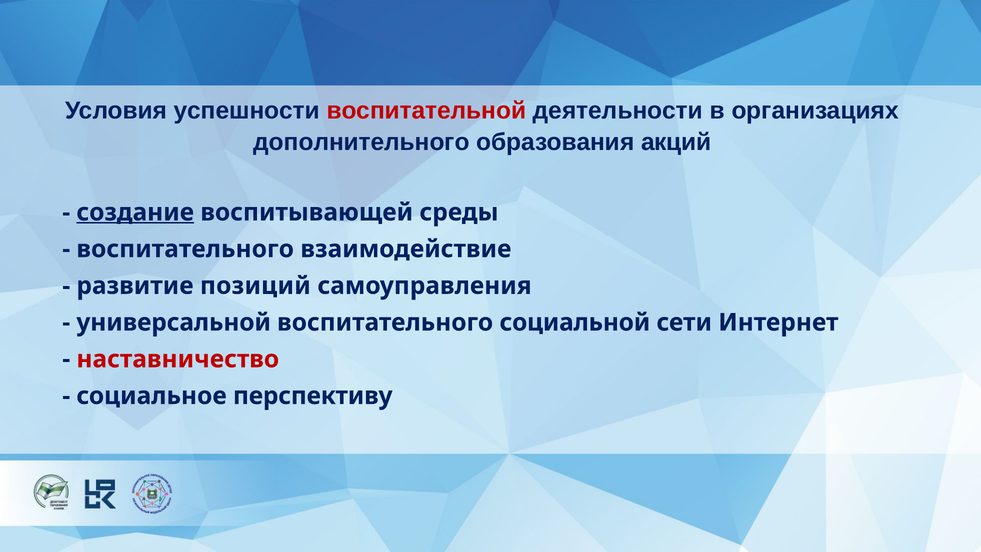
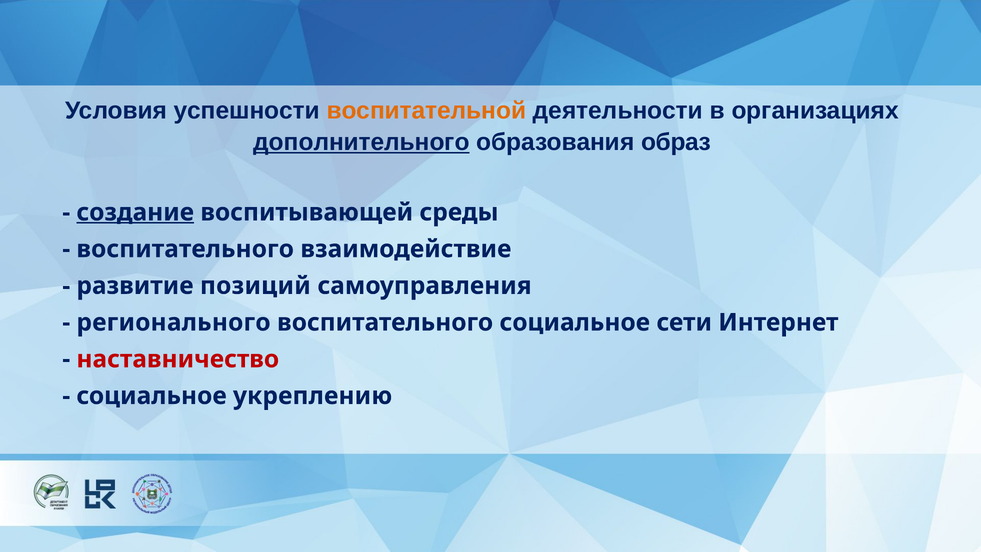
воспитательной colour: red -> orange
дополнительного underline: none -> present
акций: акций -> образ
универсальной: универсальной -> регионального
воспитательного социальной: социальной -> социальное
перспективу: перспективу -> укреплению
